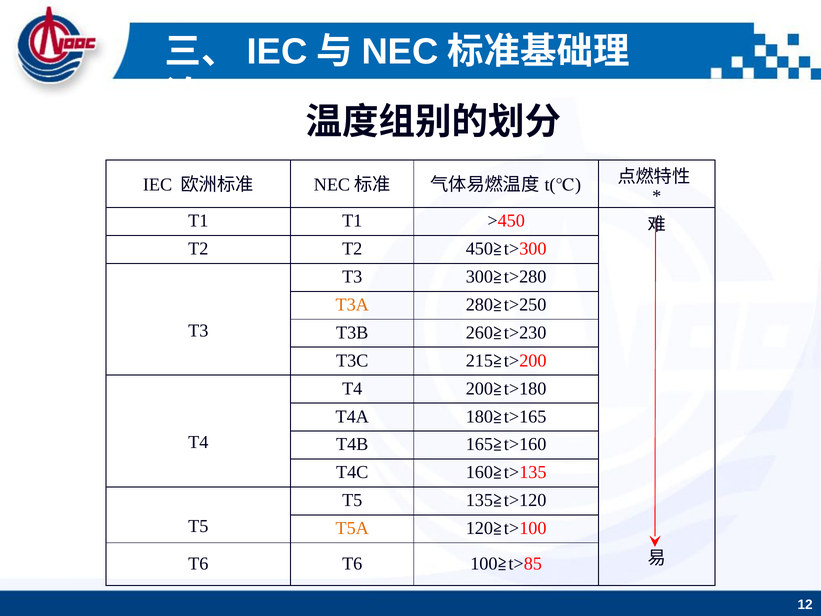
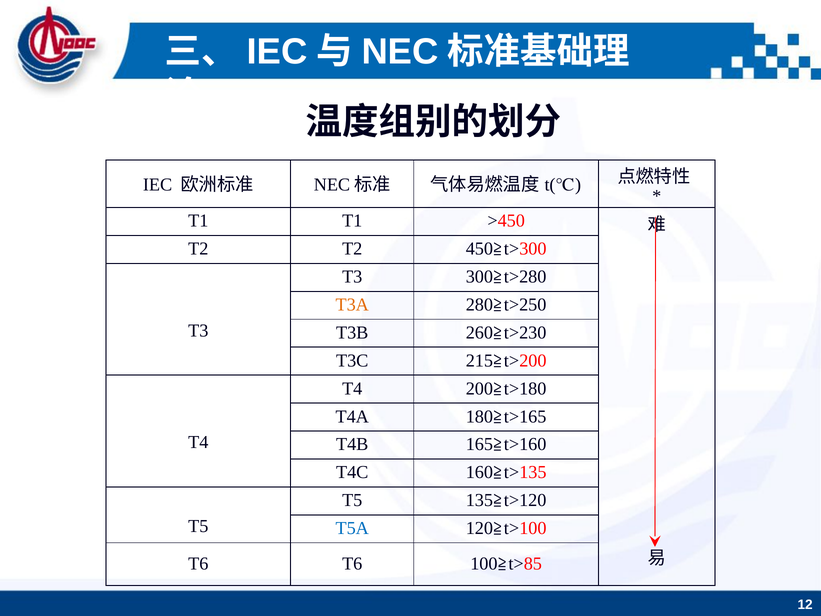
T5A colour: orange -> blue
